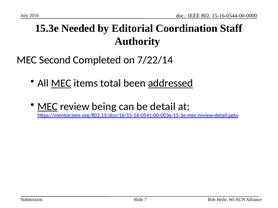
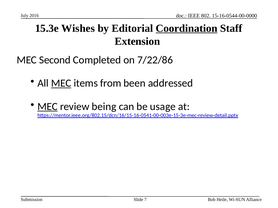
Needed: Needed -> Wishes
Coordination underline: none -> present
Authority: Authority -> Extension
7/22/14: 7/22/14 -> 7/22/86
total: total -> from
addressed underline: present -> none
detail: detail -> usage
